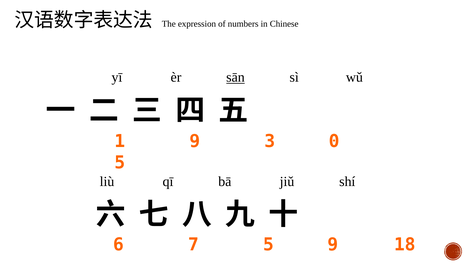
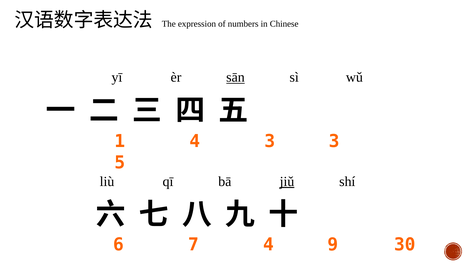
1 9: 9 -> 4
3 0: 0 -> 3
jiǔ underline: none -> present
7 5: 5 -> 4
18: 18 -> 30
